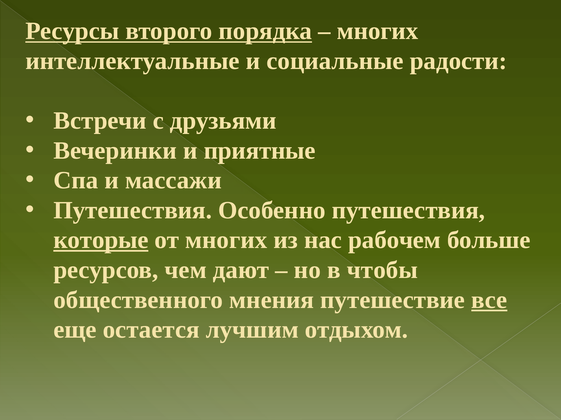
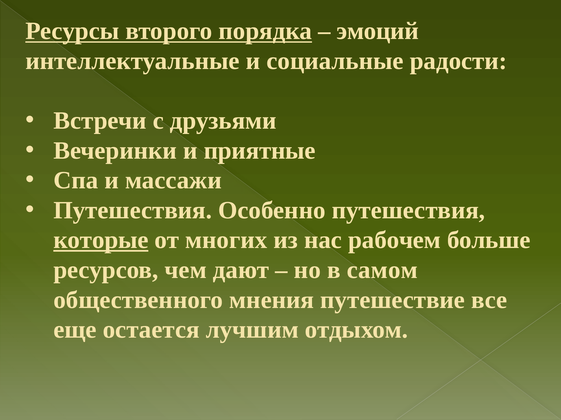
многих at (378, 31): многих -> эмоций
чтобы: чтобы -> самом
все underline: present -> none
